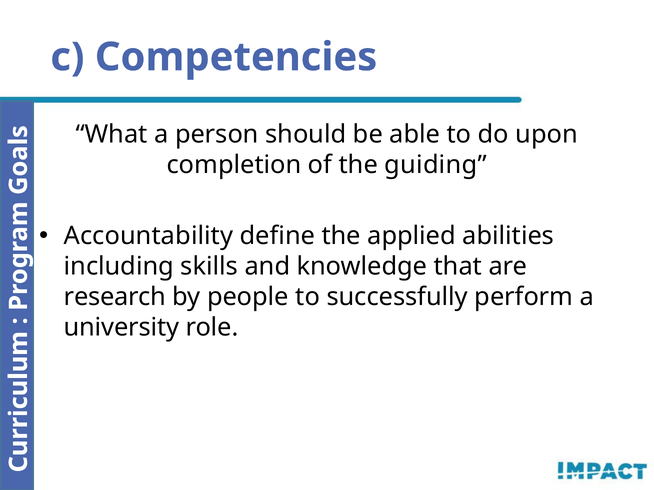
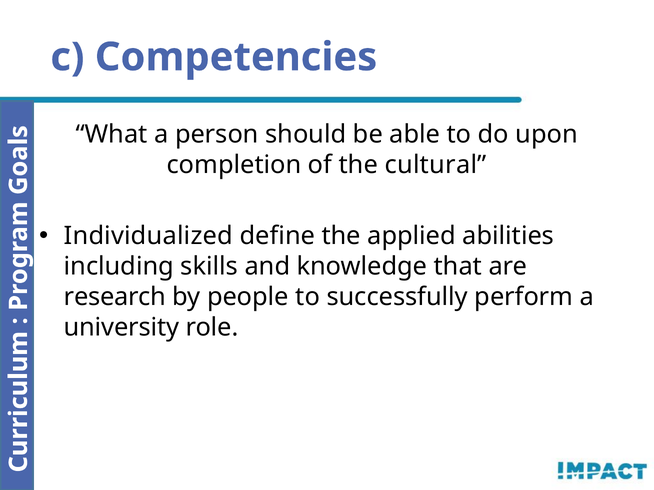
guiding: guiding -> cultural
Accountability: Accountability -> Individualized
